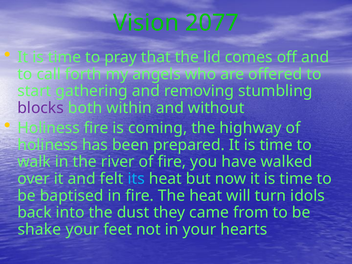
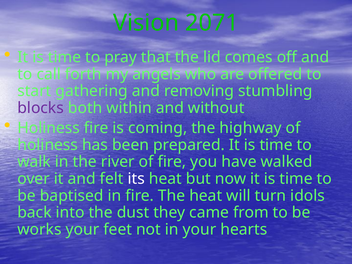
2077: 2077 -> 2071
its colour: light blue -> white
shake: shake -> works
